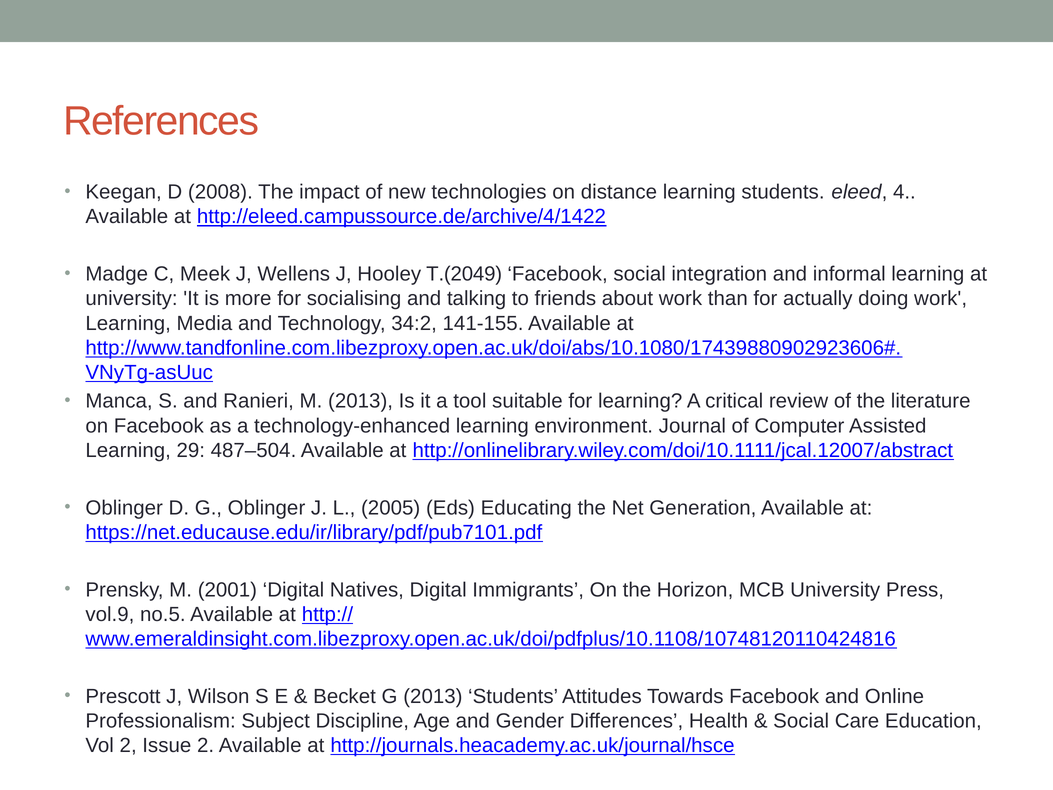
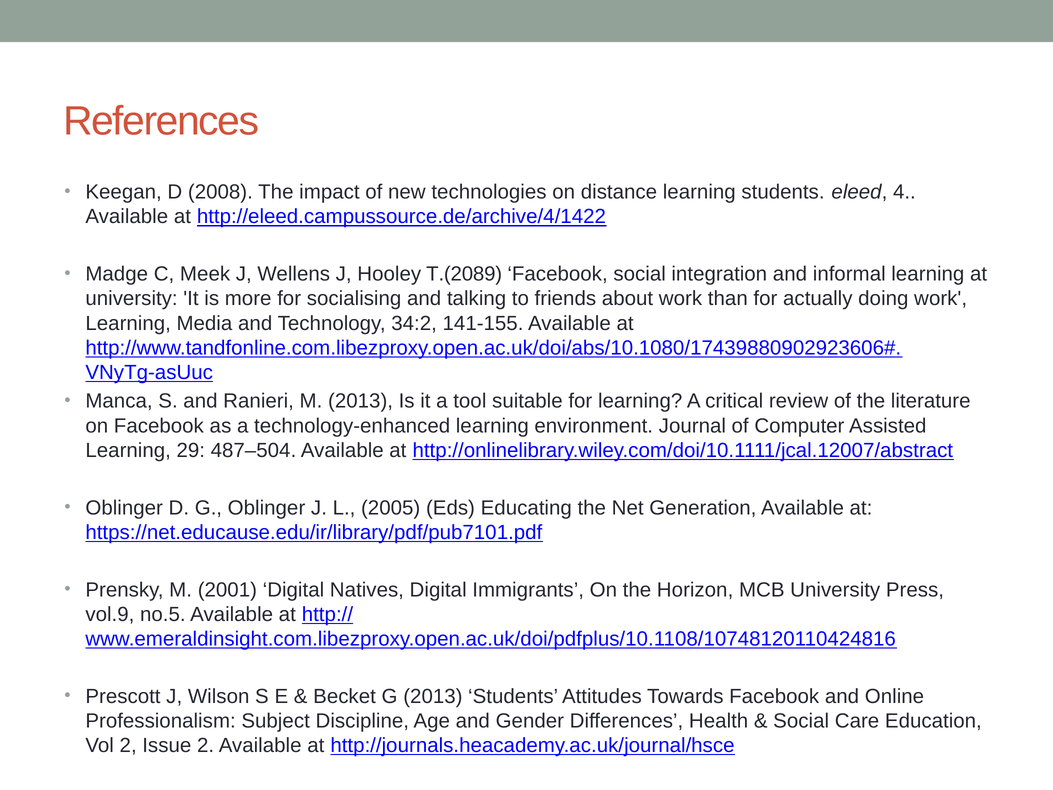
T.(2049: T.(2049 -> T.(2089
